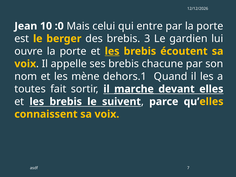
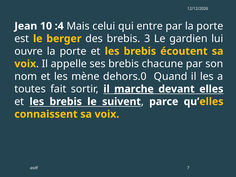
:0: :0 -> :4
les at (112, 51) underline: present -> none
dehors.1: dehors.1 -> dehors.0
